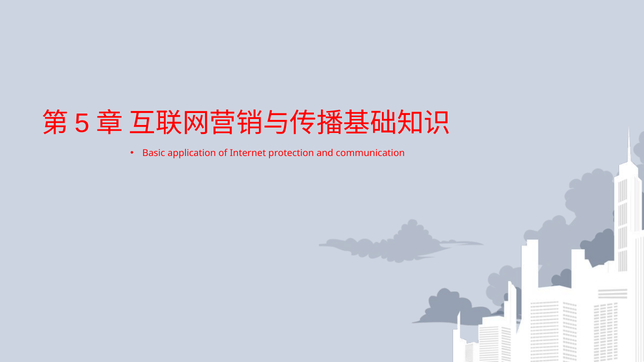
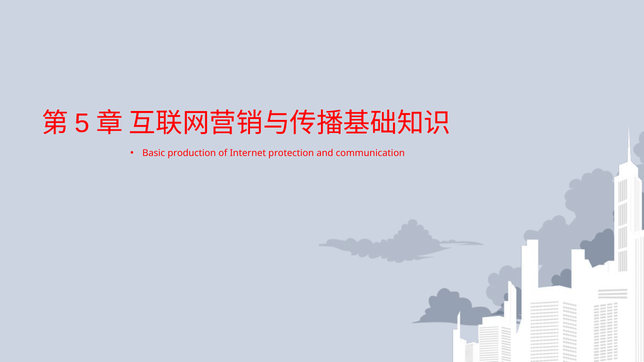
application: application -> production
